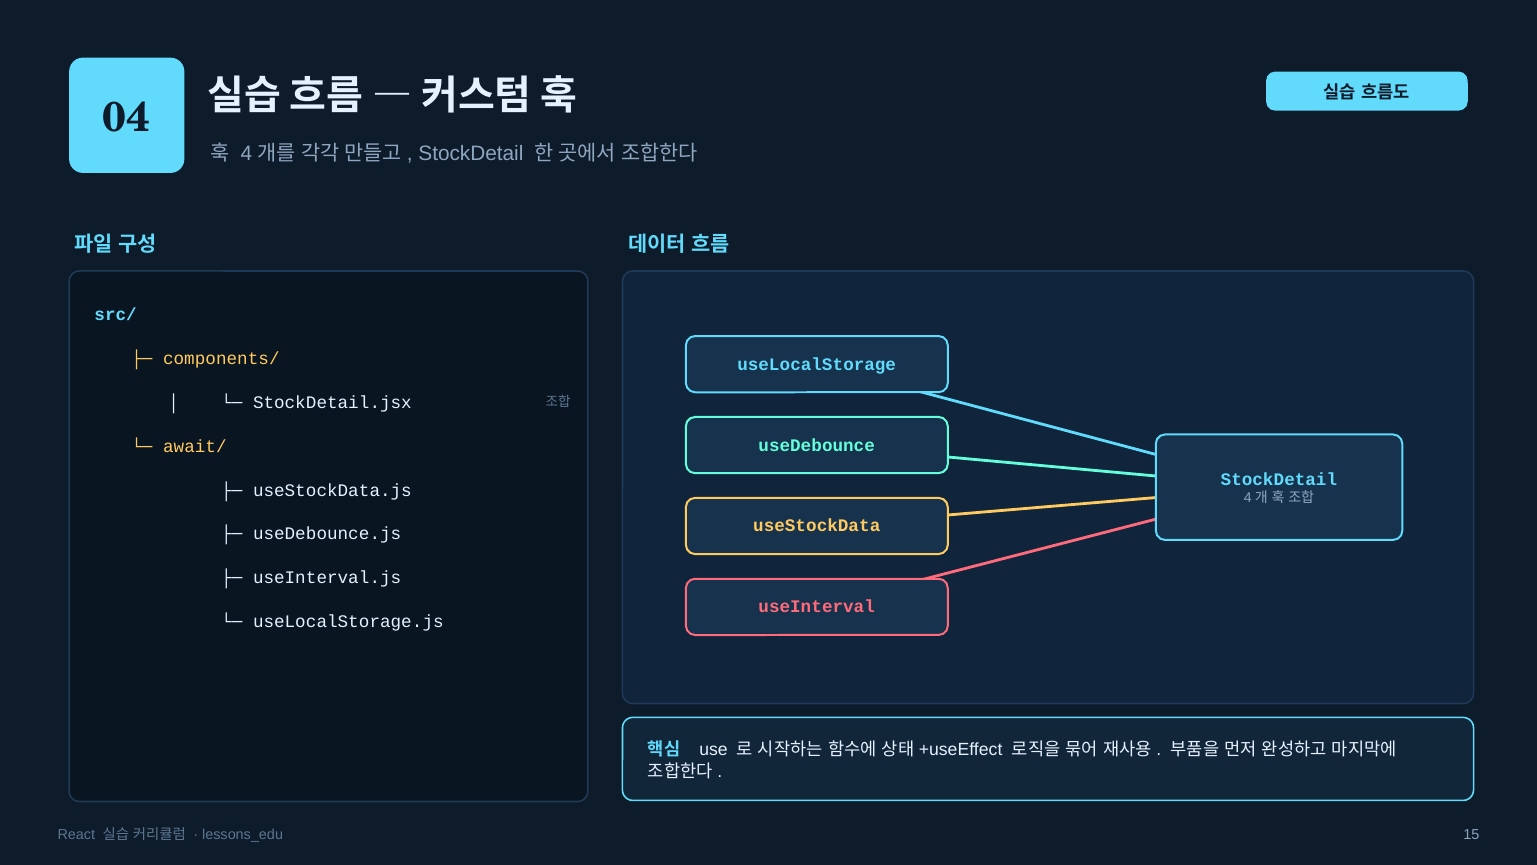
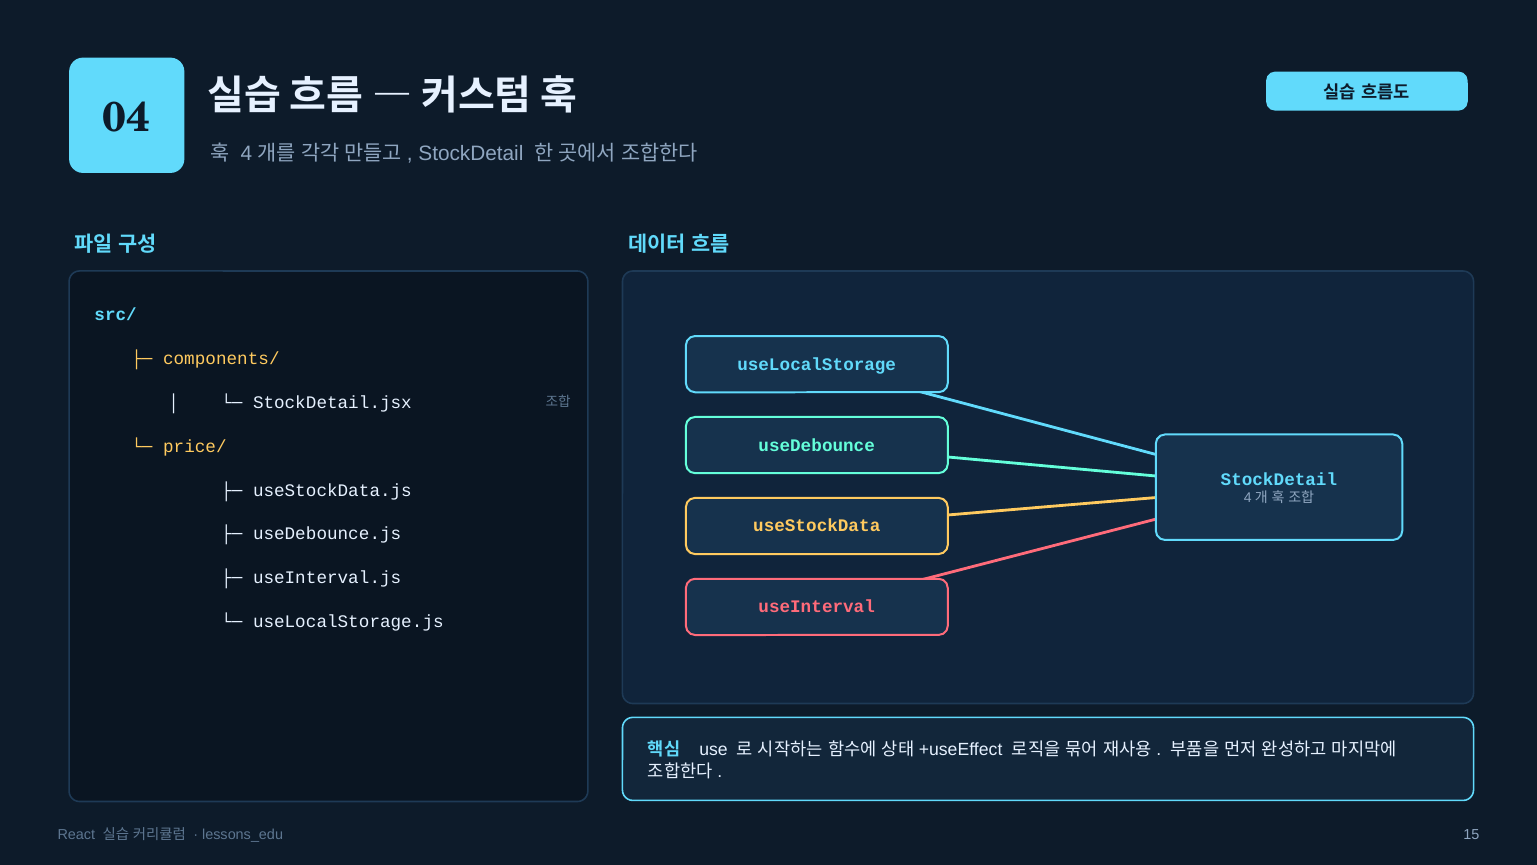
await/: await/ -> price/
